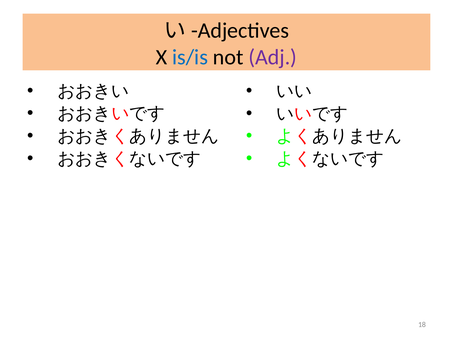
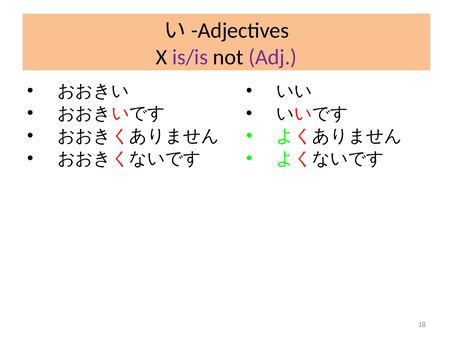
is/is colour: blue -> purple
